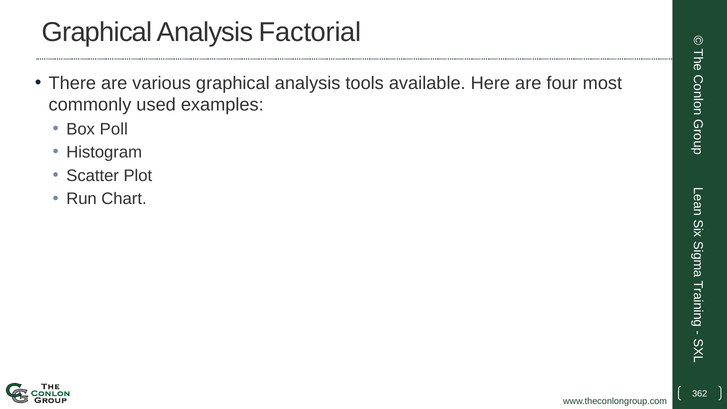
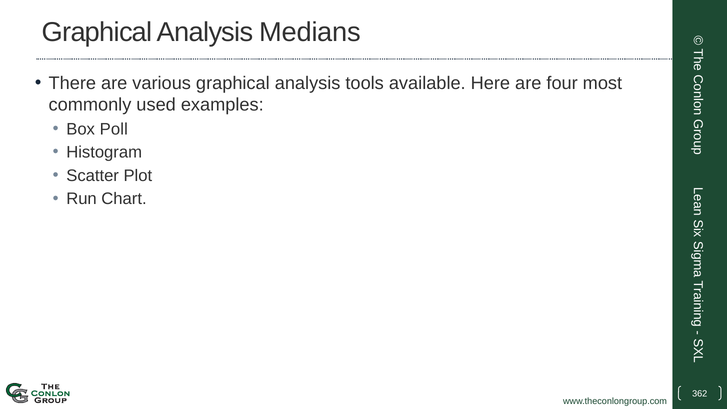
Factorial: Factorial -> Medians
